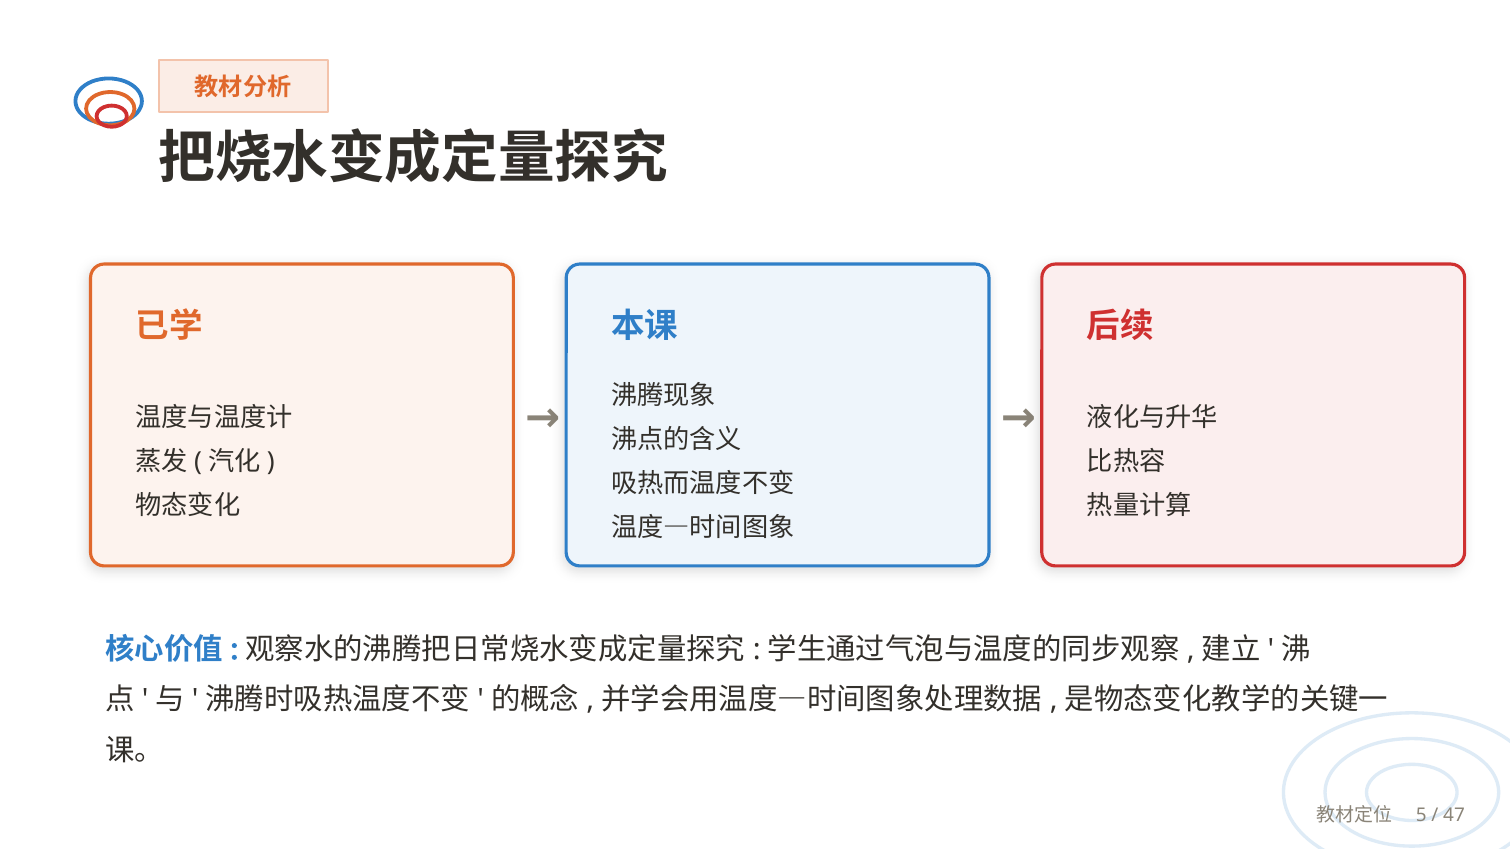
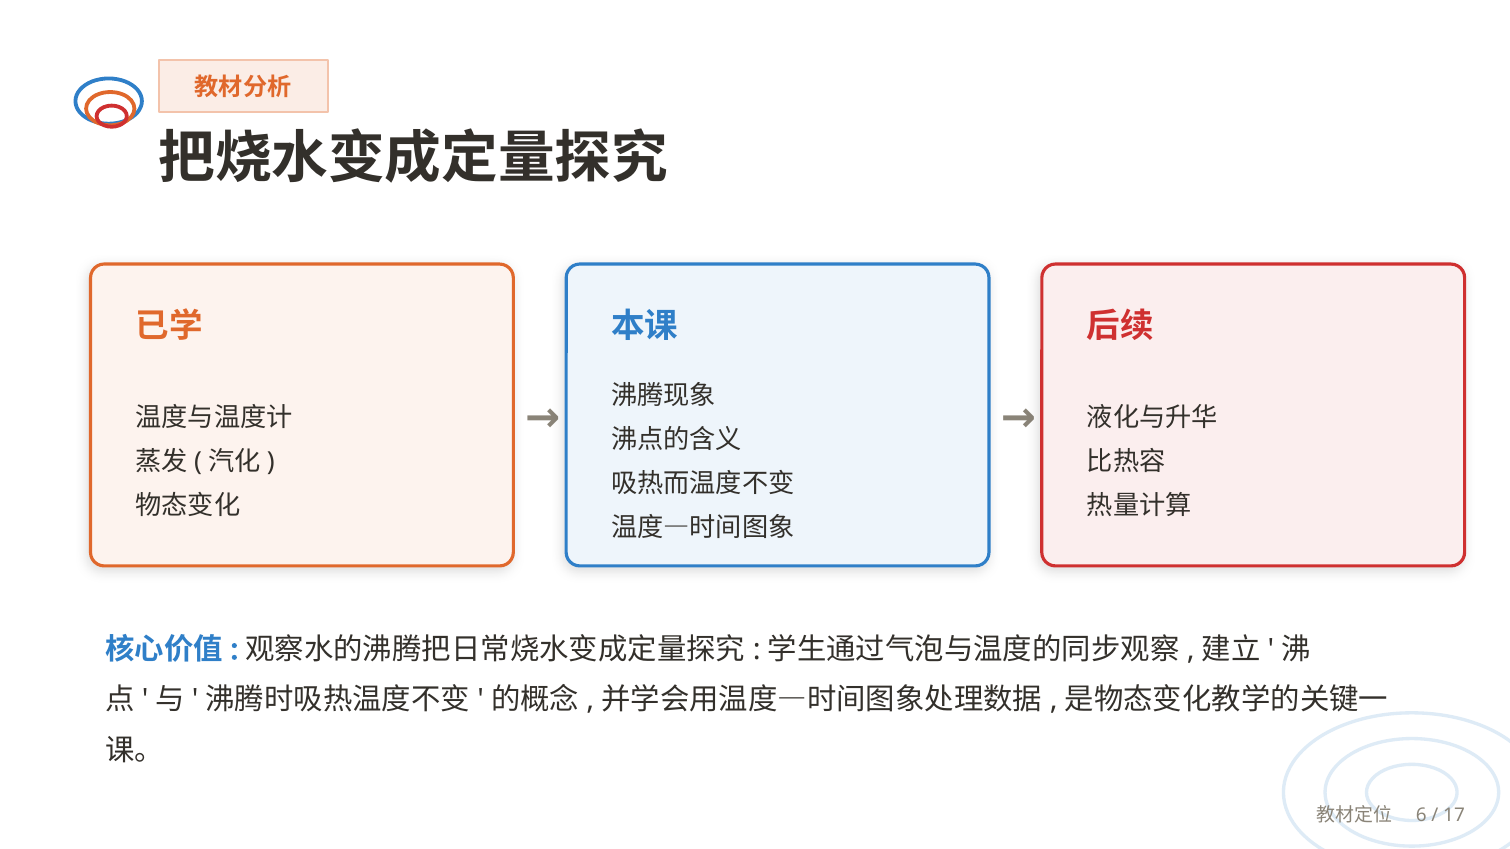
5: 5 -> 6
47: 47 -> 17
